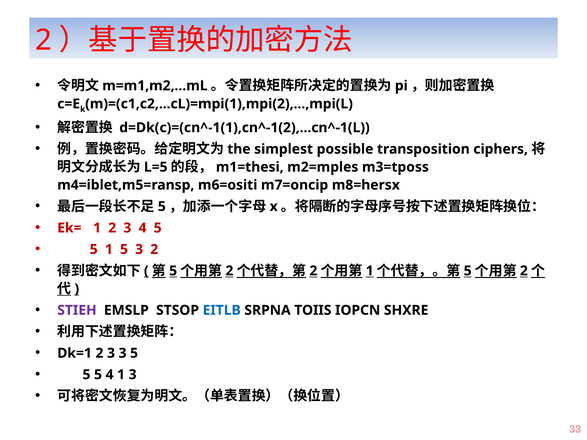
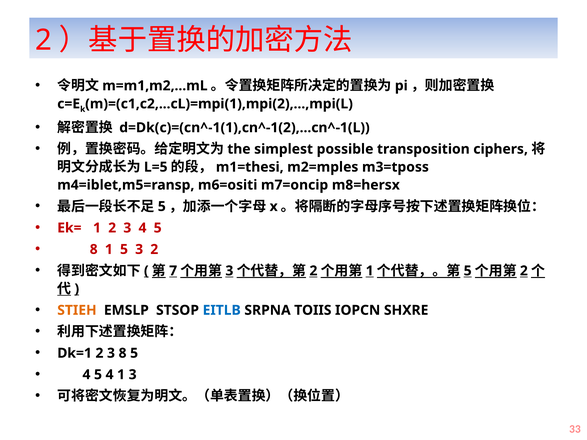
5 at (94, 249): 5 -> 8
5 at (173, 271): 5 -> 7
2 at (229, 271): 2 -> 3
STIEH colour: purple -> orange
3 3: 3 -> 8
5 at (86, 375): 5 -> 4
